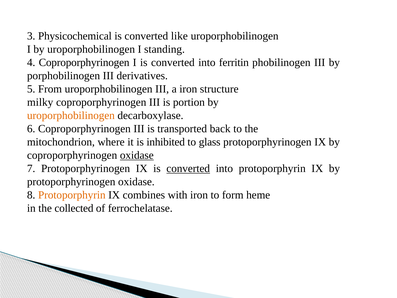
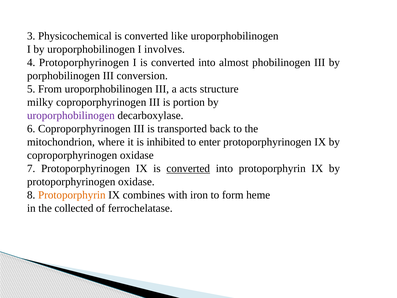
standing: standing -> involves
4 Coproporphyrinogen: Coproporphyrinogen -> Protoporphyrinogen
ferritin: ferritin -> almost
derivatives: derivatives -> conversion
a iron: iron -> acts
uroporphobilinogen at (71, 115) colour: orange -> purple
glass: glass -> enter
oxidase at (137, 155) underline: present -> none
